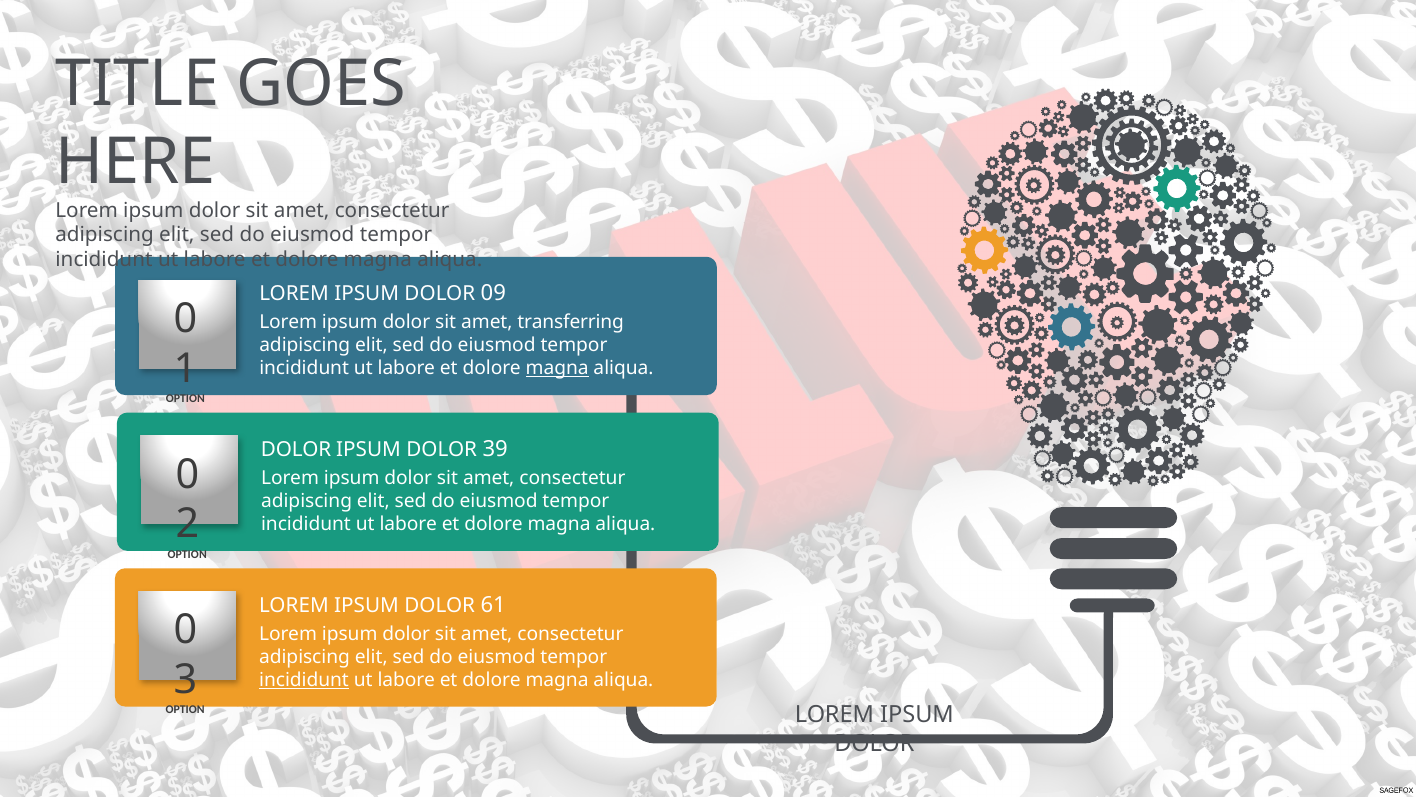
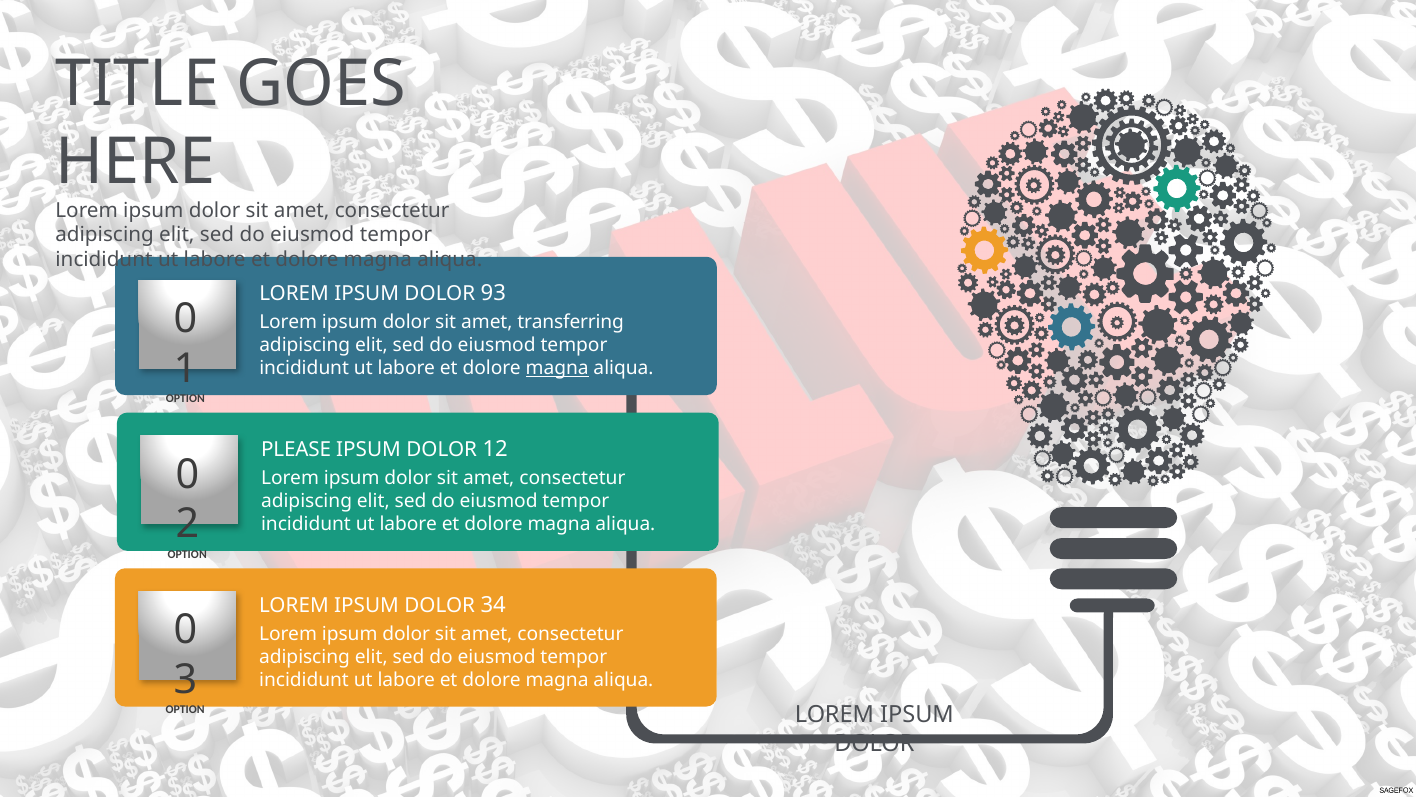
09: 09 -> 93
DOLOR at (296, 450): DOLOR -> PLEASE
39: 39 -> 12
61: 61 -> 34
incididunt at (304, 680) underline: present -> none
